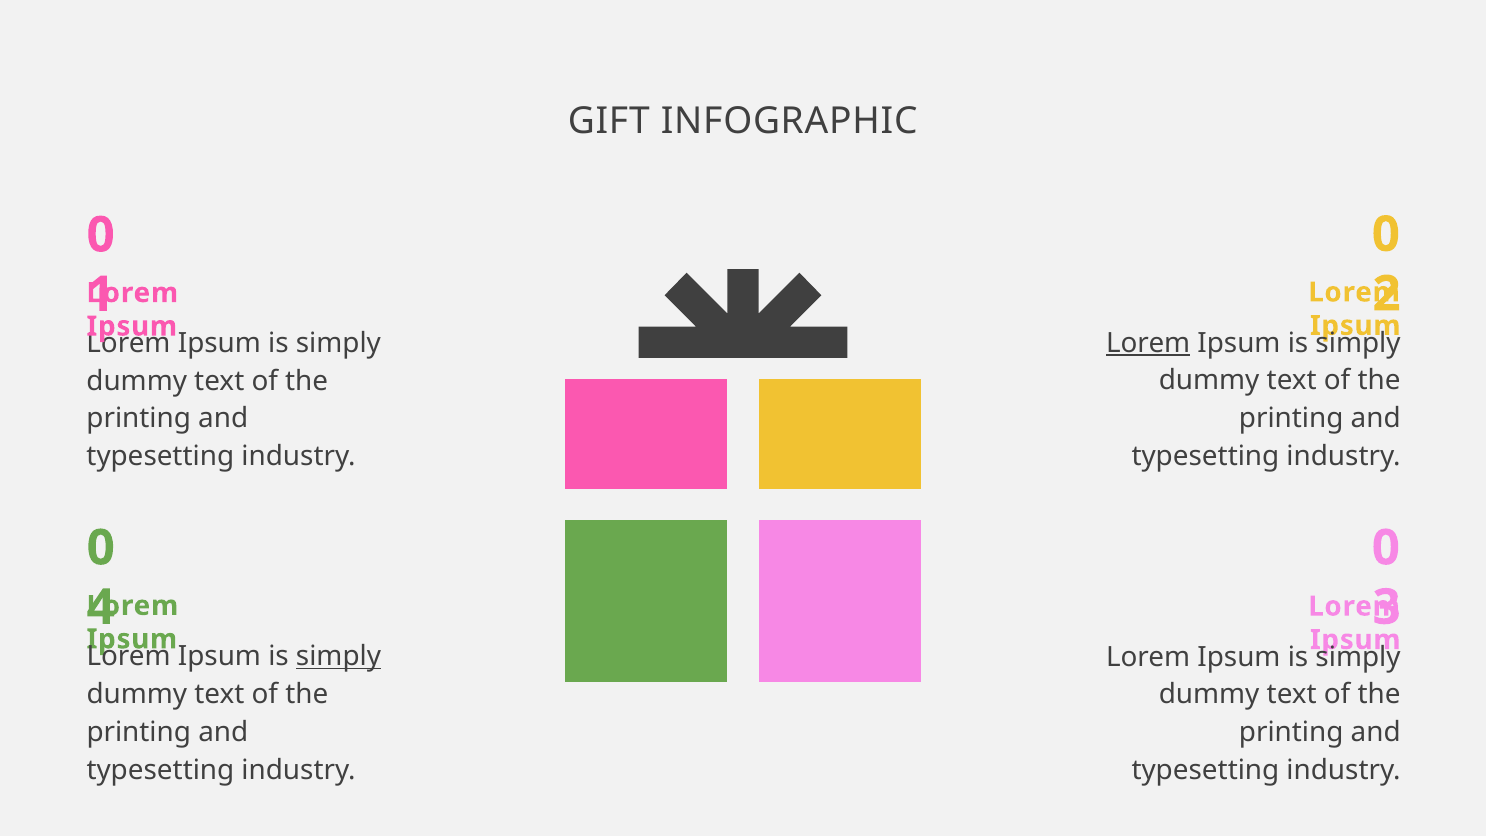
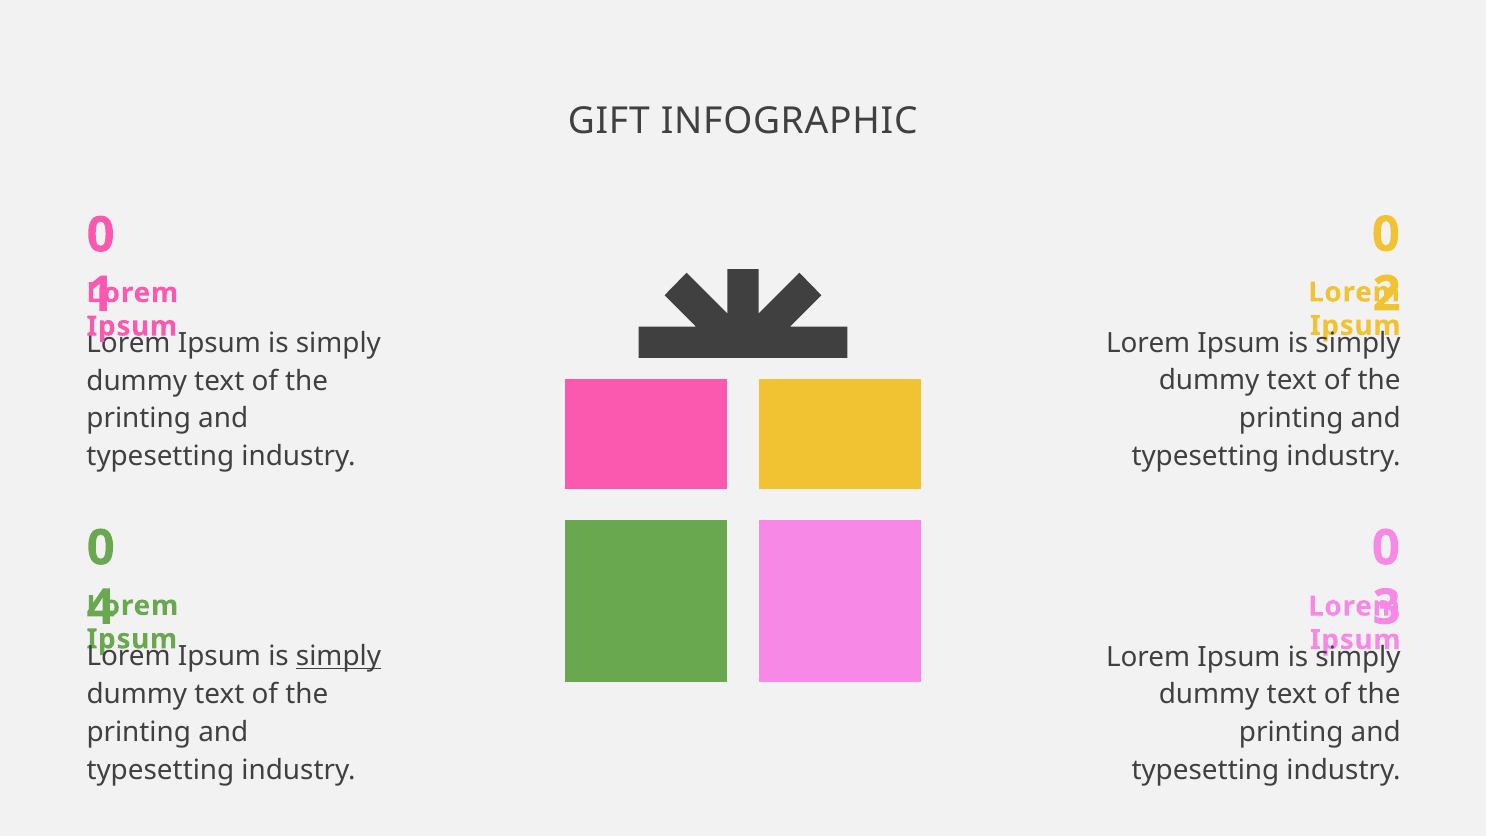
Lorem at (1148, 343) underline: present -> none
